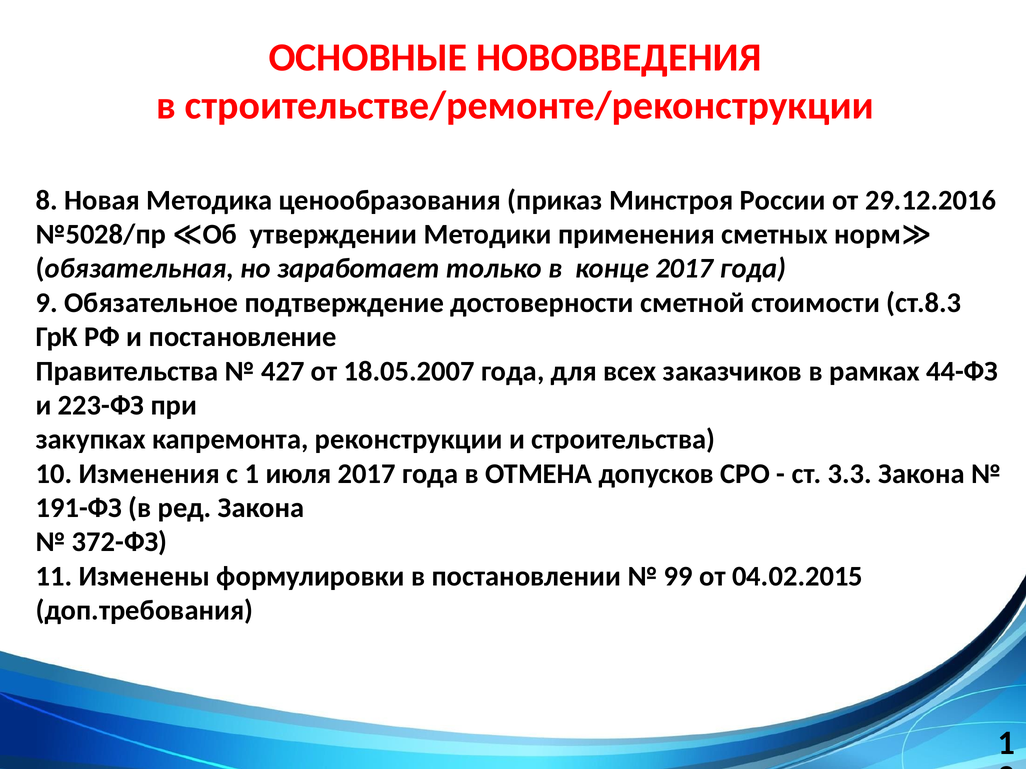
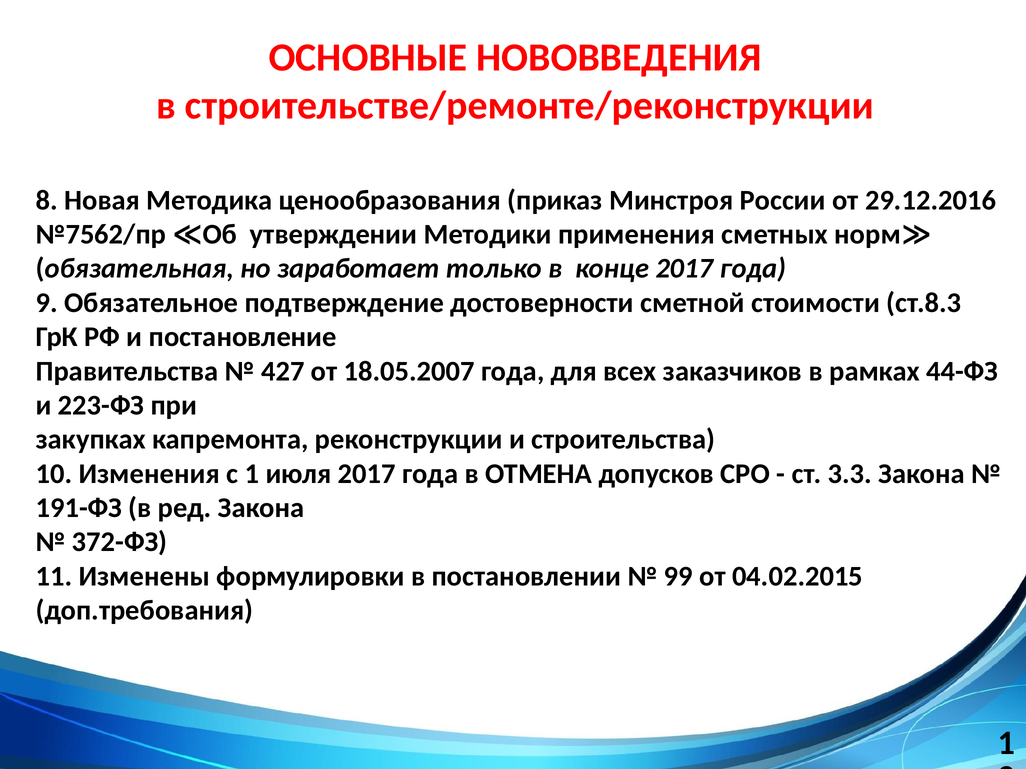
№5028/пр: №5028/пр -> №7562/пр
